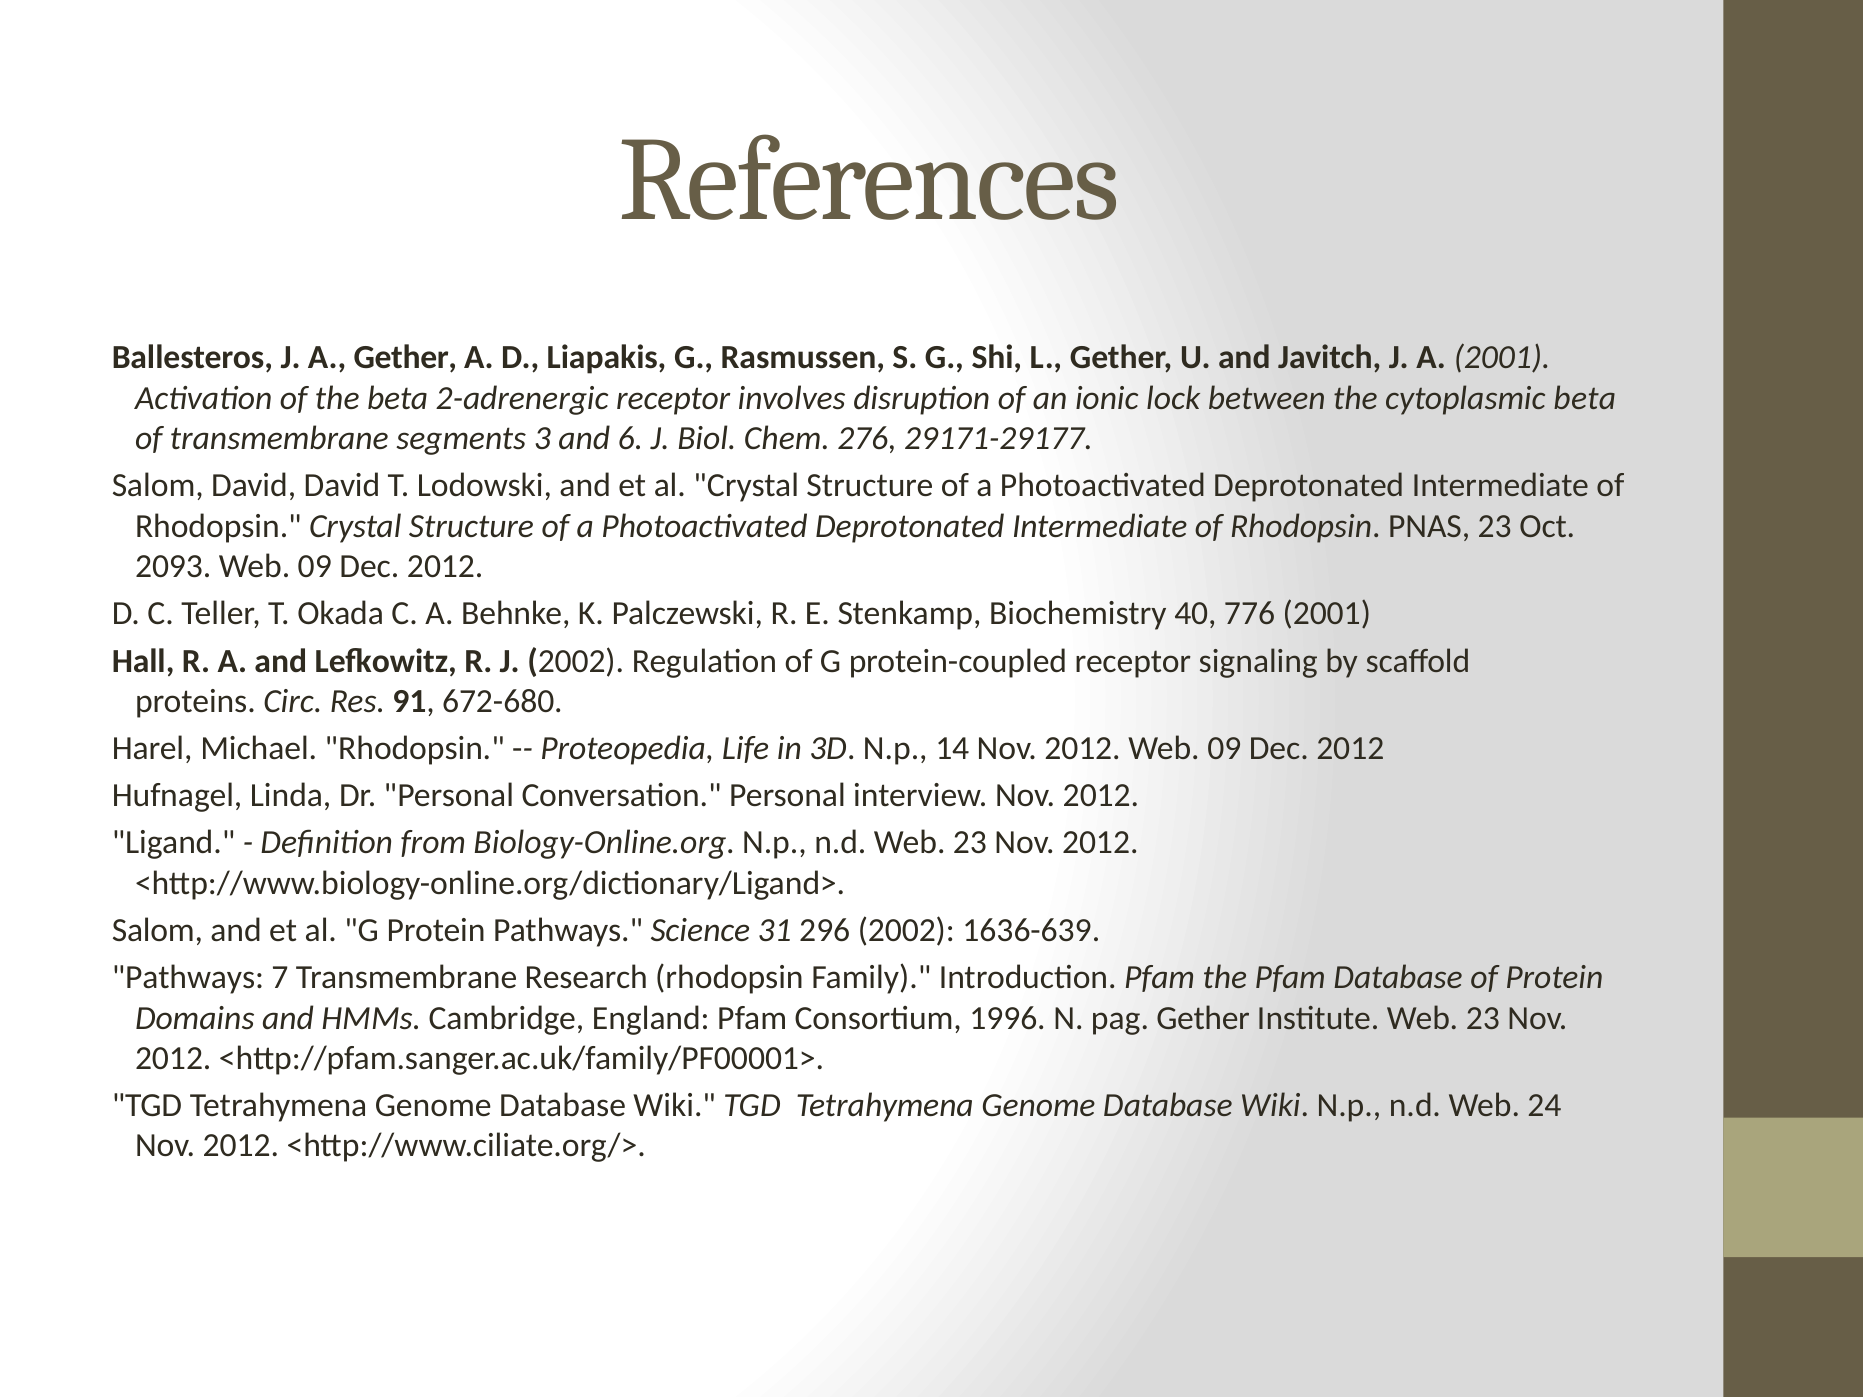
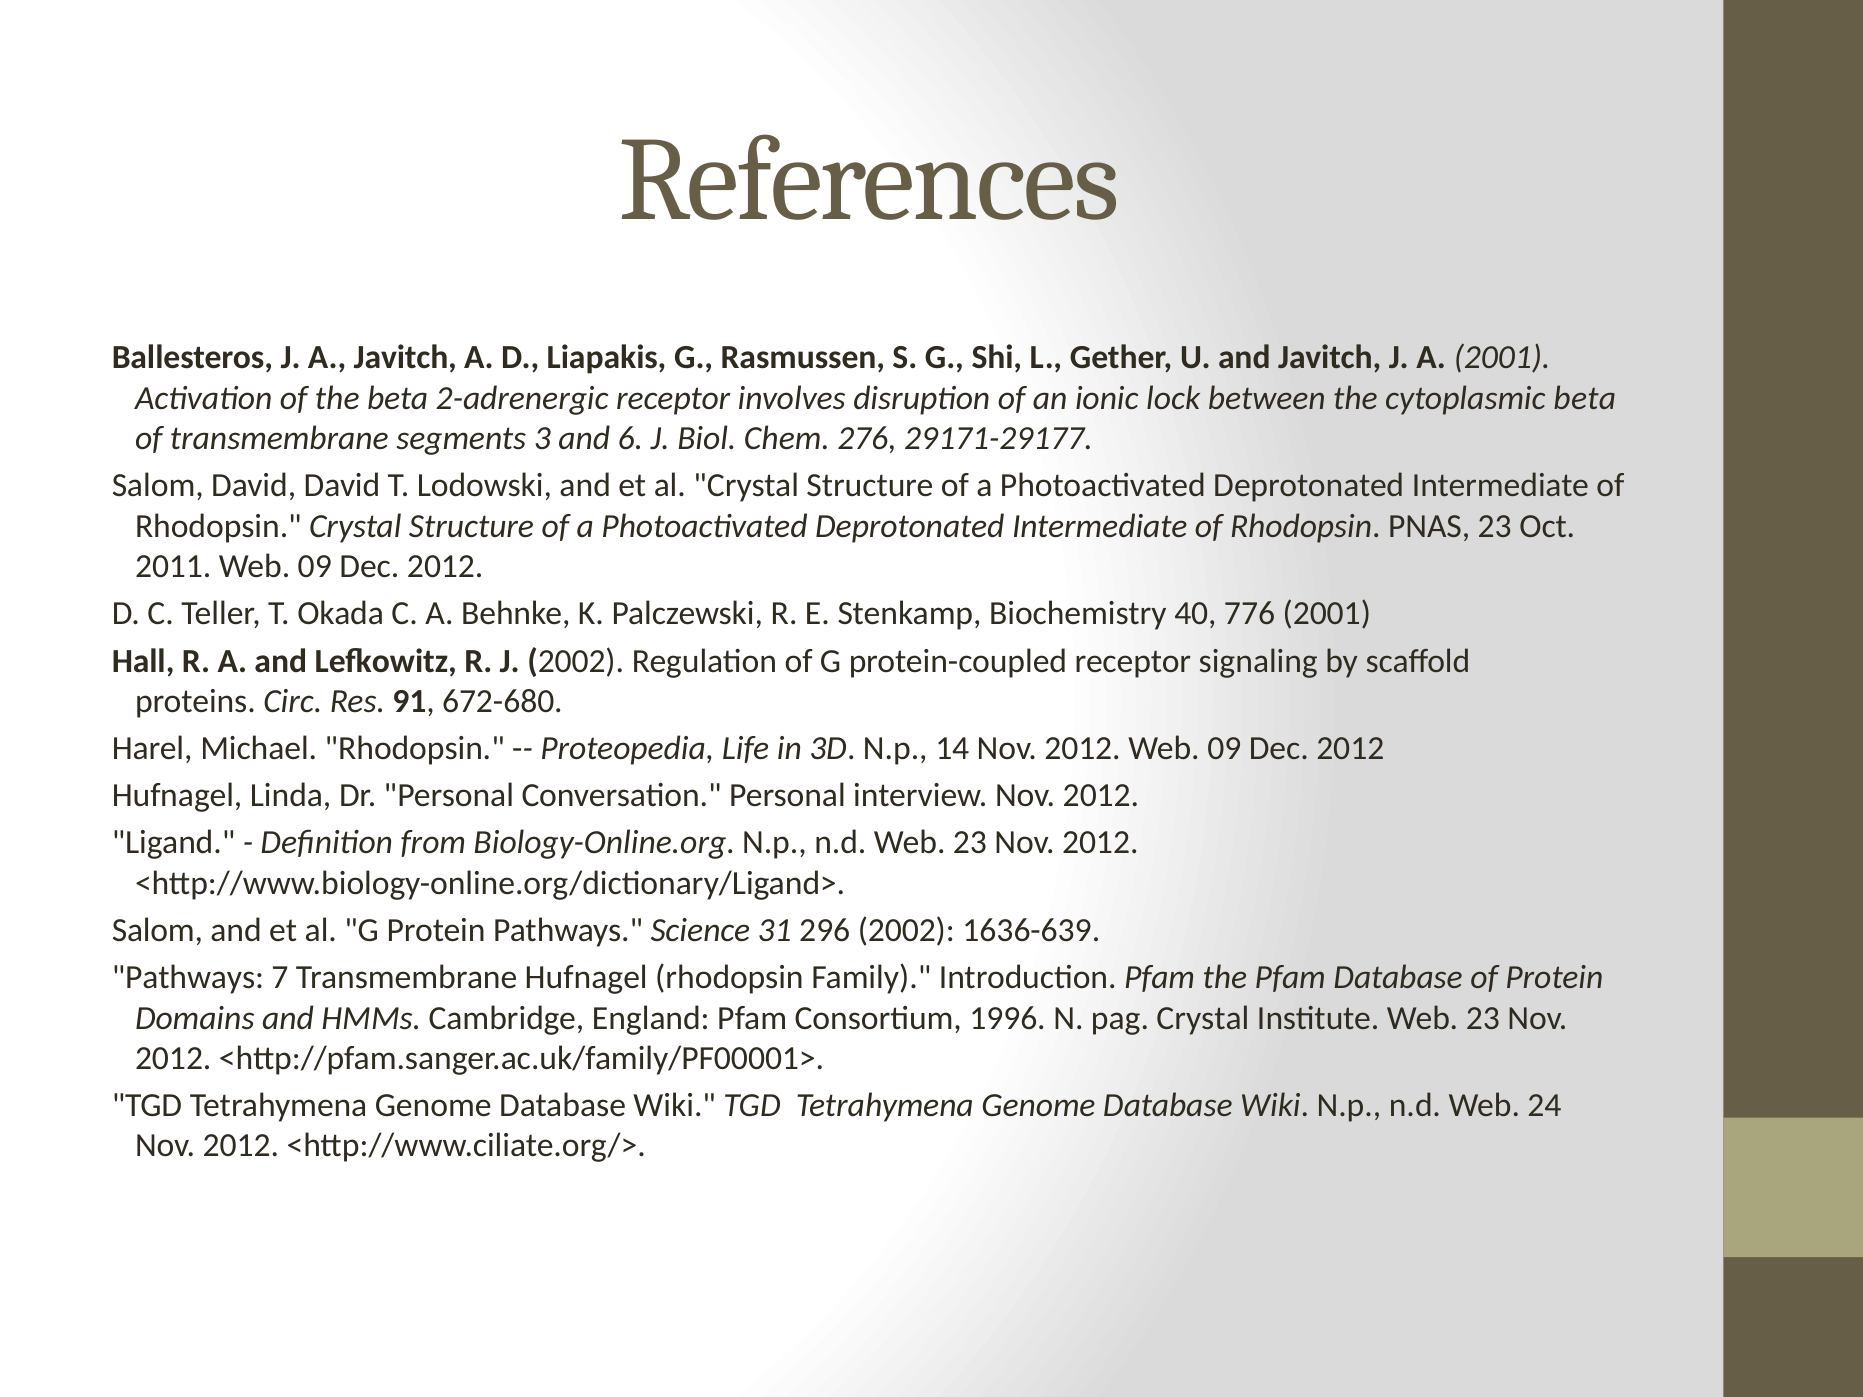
A Gether: Gether -> Javitch
2093: 2093 -> 2011
Transmembrane Research: Research -> Hufnagel
pag Gether: Gether -> Crystal
